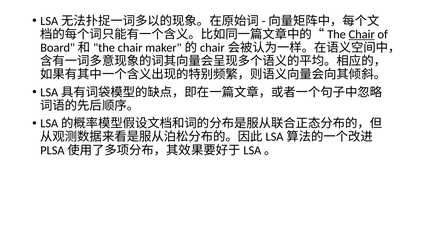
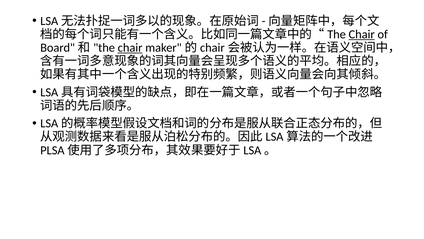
chair at (130, 48) underline: none -> present
